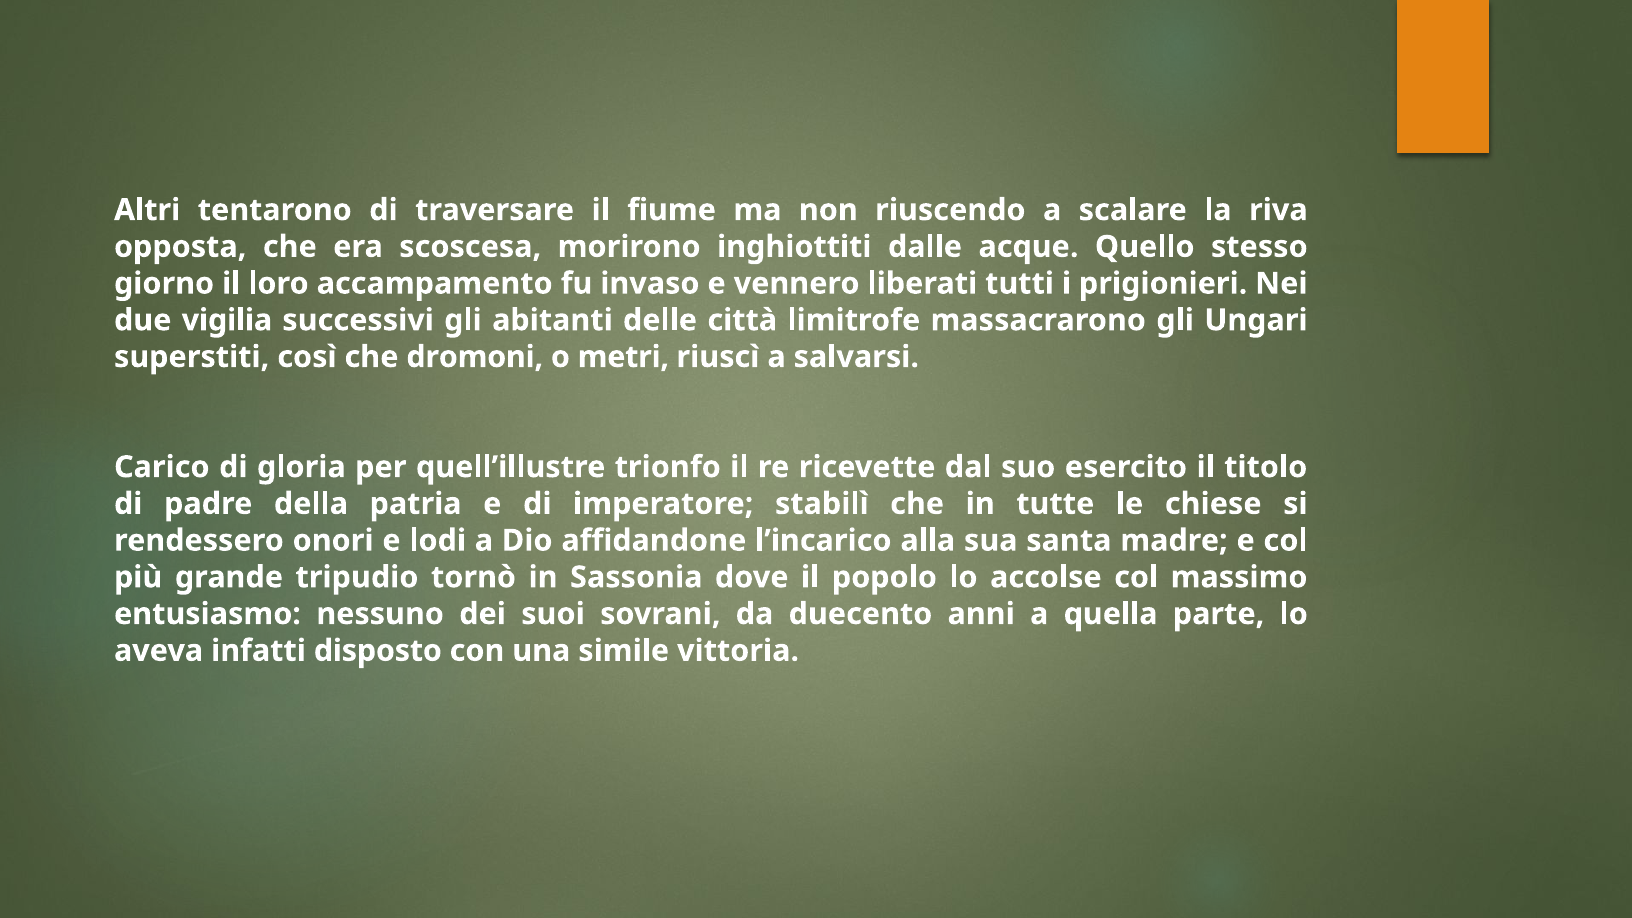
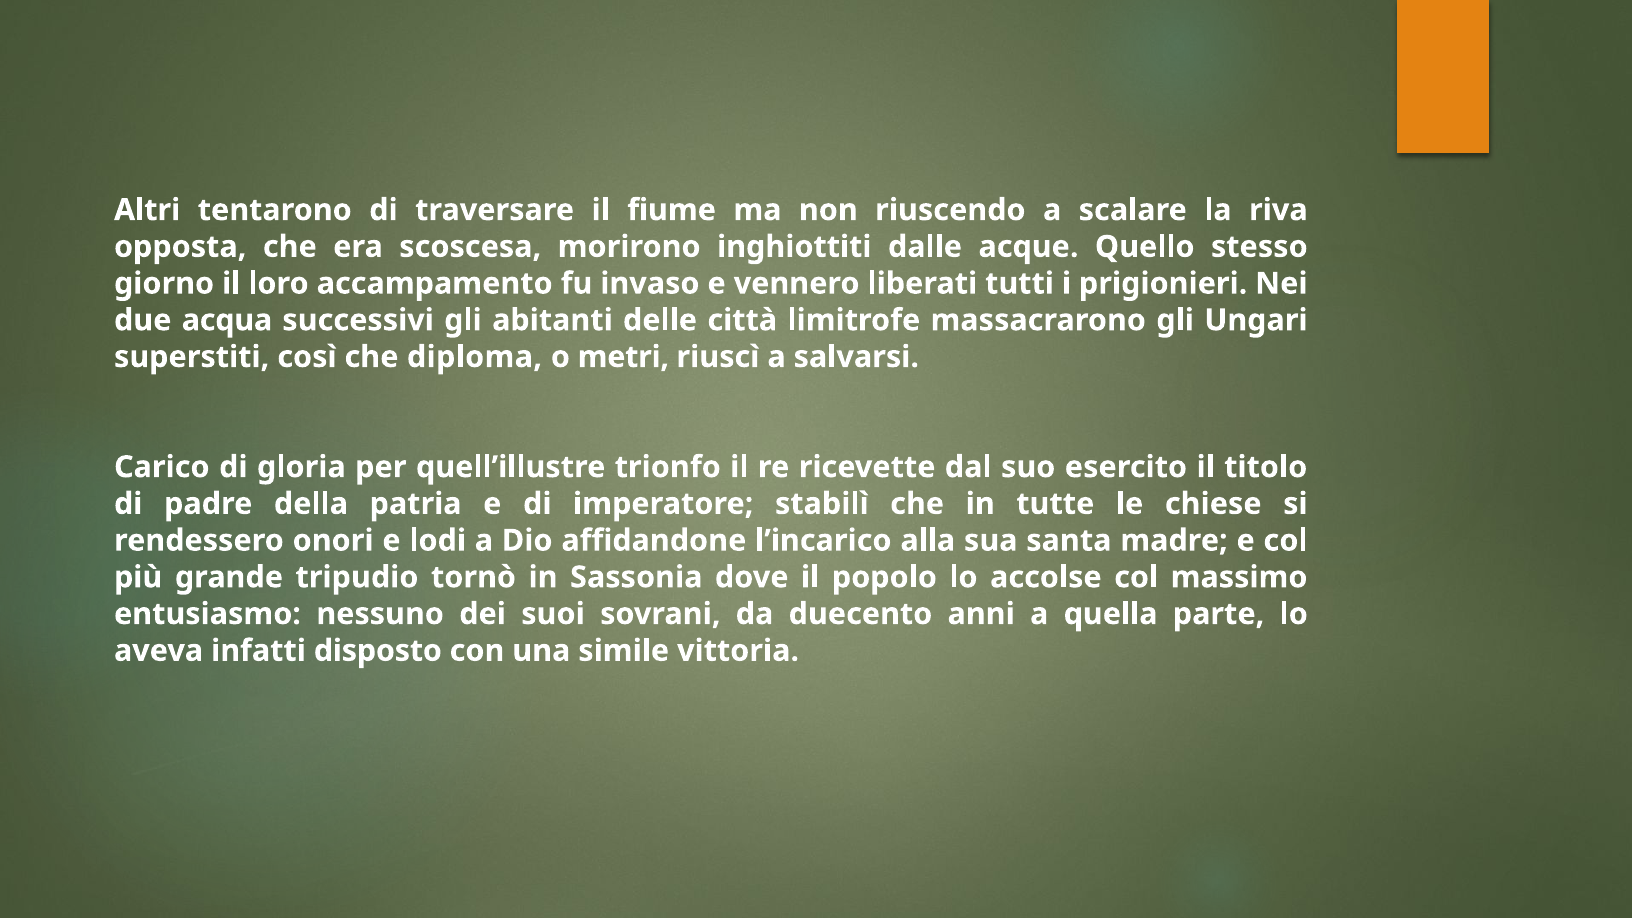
vigilia: vigilia -> acqua
dromoni: dromoni -> diploma
